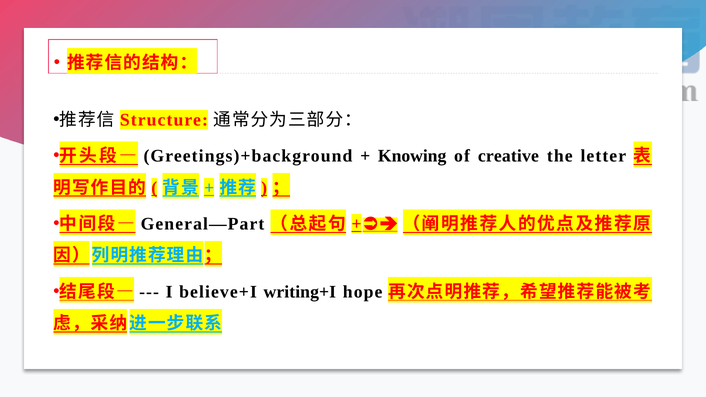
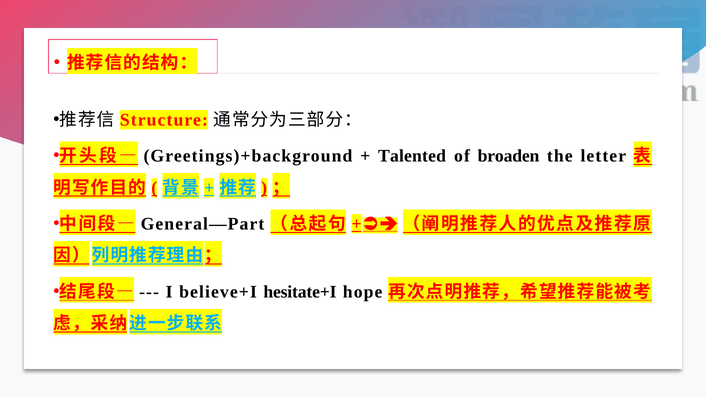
Knowing: Knowing -> Talented
creative: creative -> broaden
writing+I: writing+I -> hesitate+I
